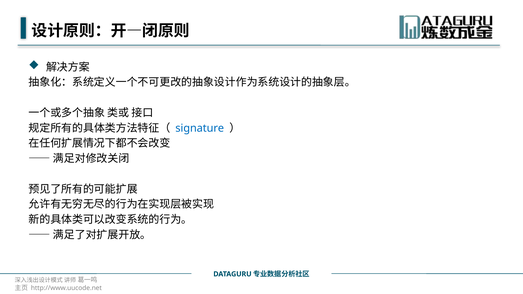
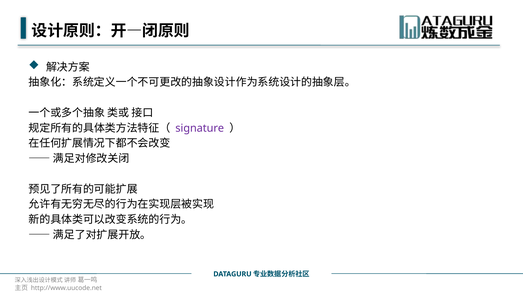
signature colour: blue -> purple
